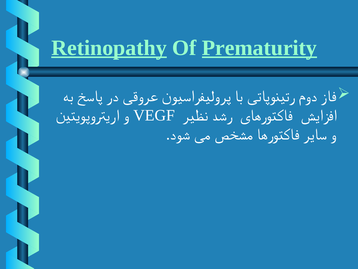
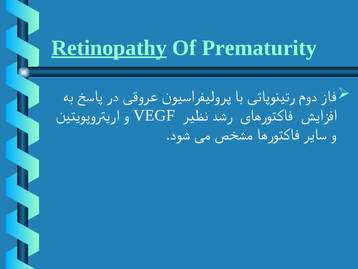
Prematurity underline: present -> none
